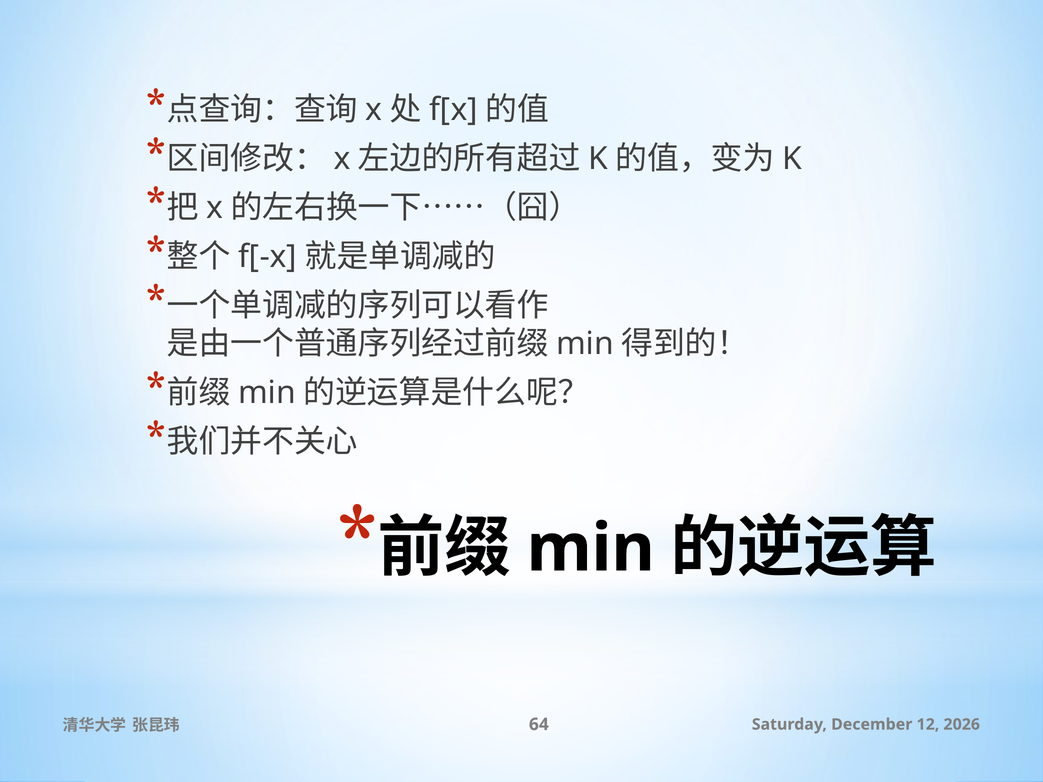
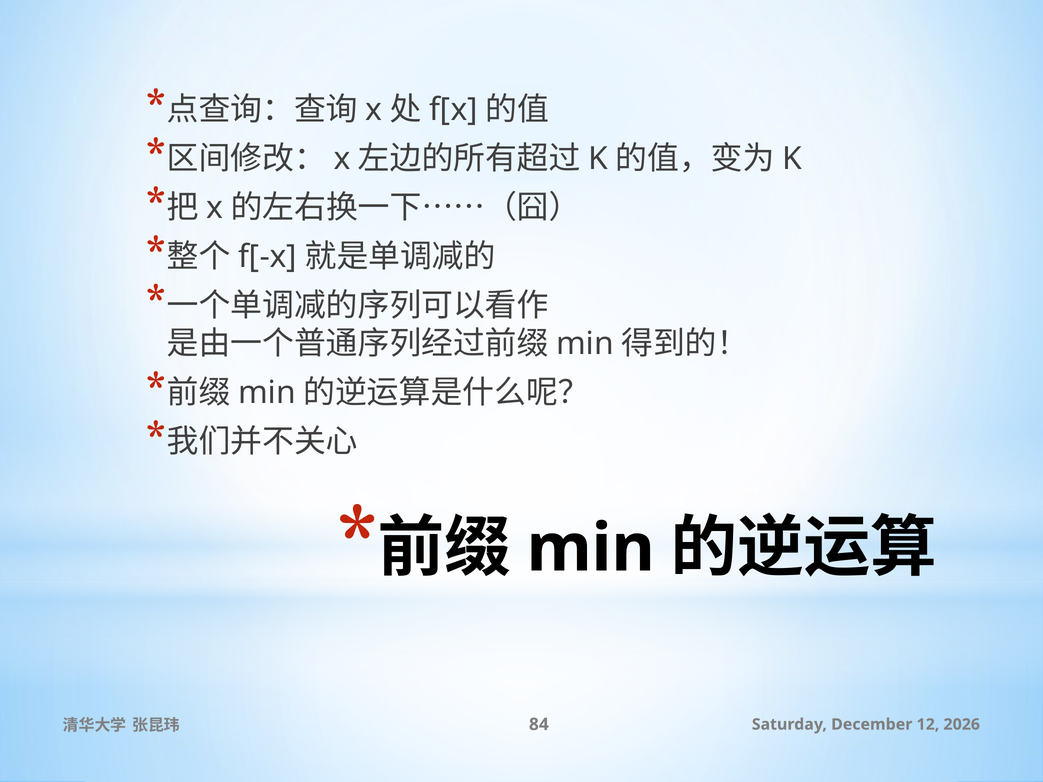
64: 64 -> 84
